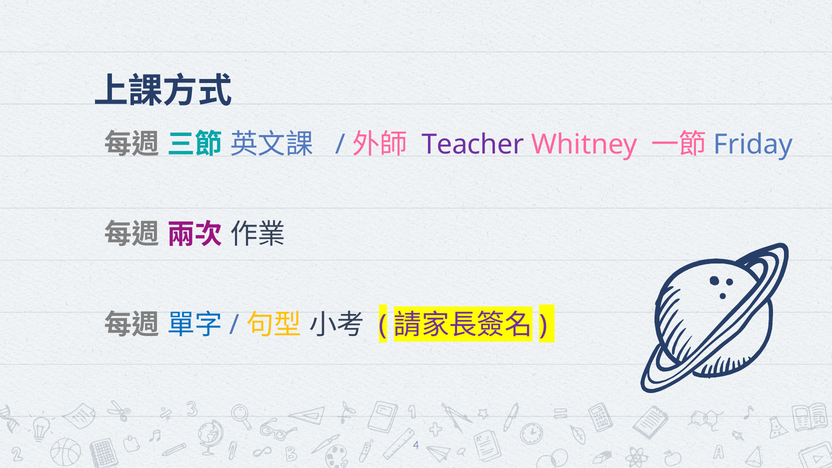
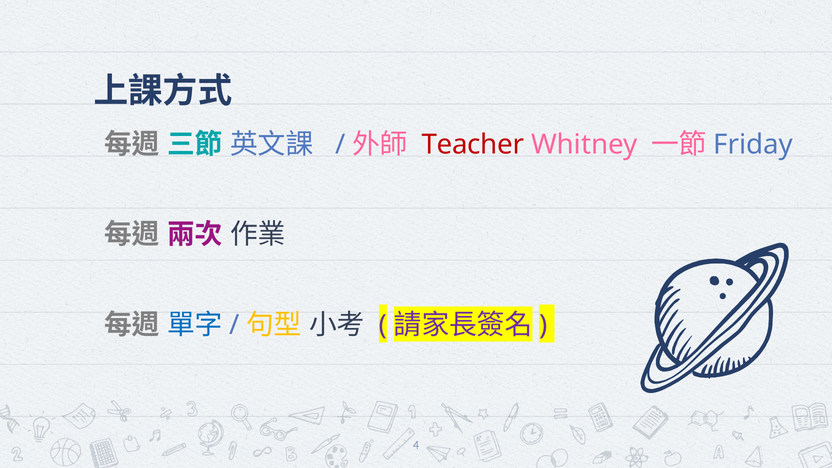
Teacher colour: purple -> red
